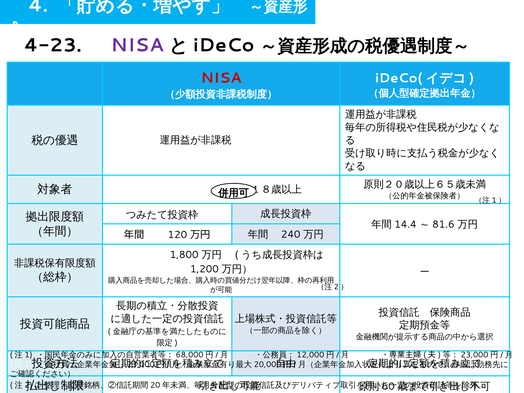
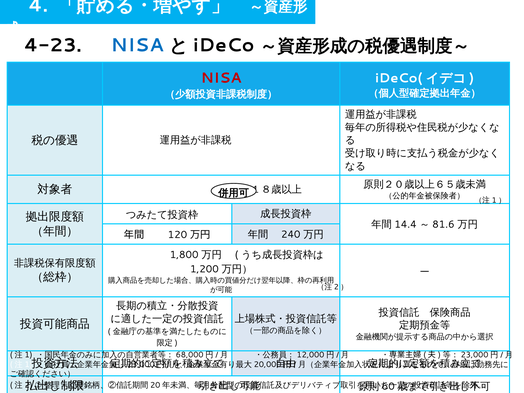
NISA at (137, 45) colour: purple -> blue
